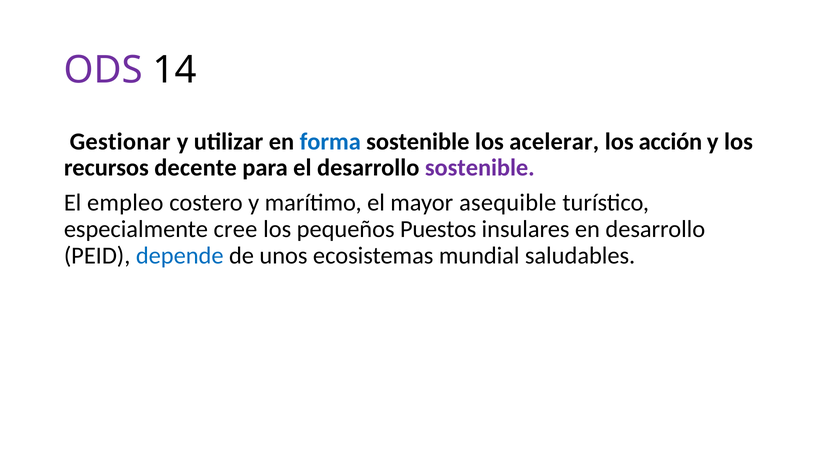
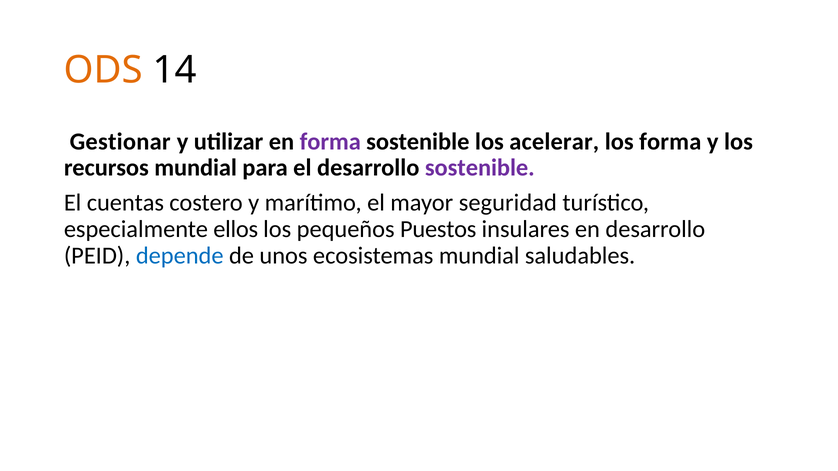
ODS colour: purple -> orange
forma at (330, 142) colour: blue -> purple
los acción: acción -> forma
recursos decente: decente -> mundial
empleo: empleo -> cuentas
asequible: asequible -> seguridad
cree: cree -> ellos
